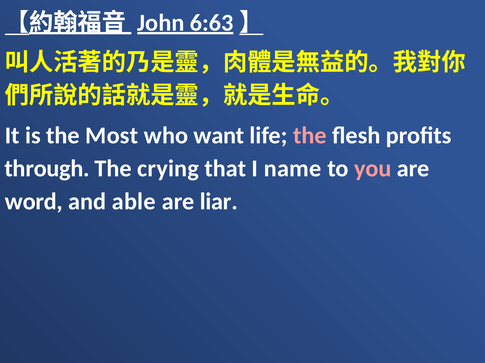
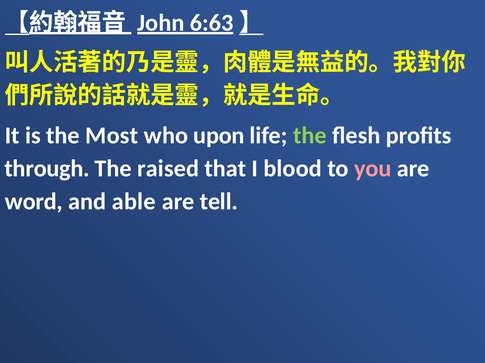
want: want -> upon
the at (310, 136) colour: pink -> light green
crying: crying -> raised
name: name -> blood
liar: liar -> tell
